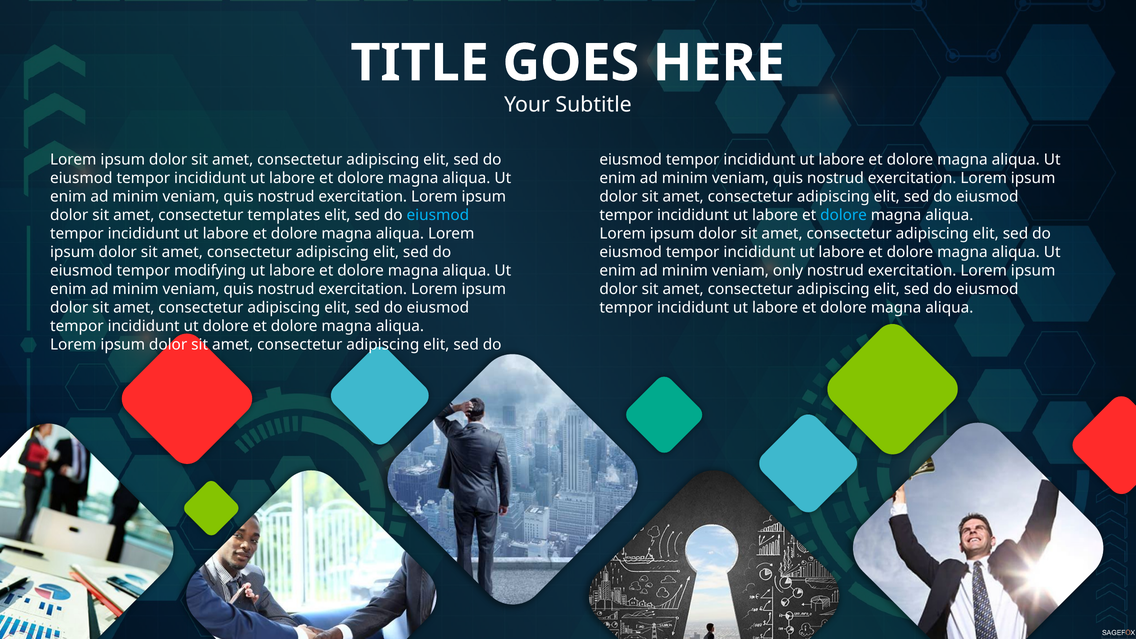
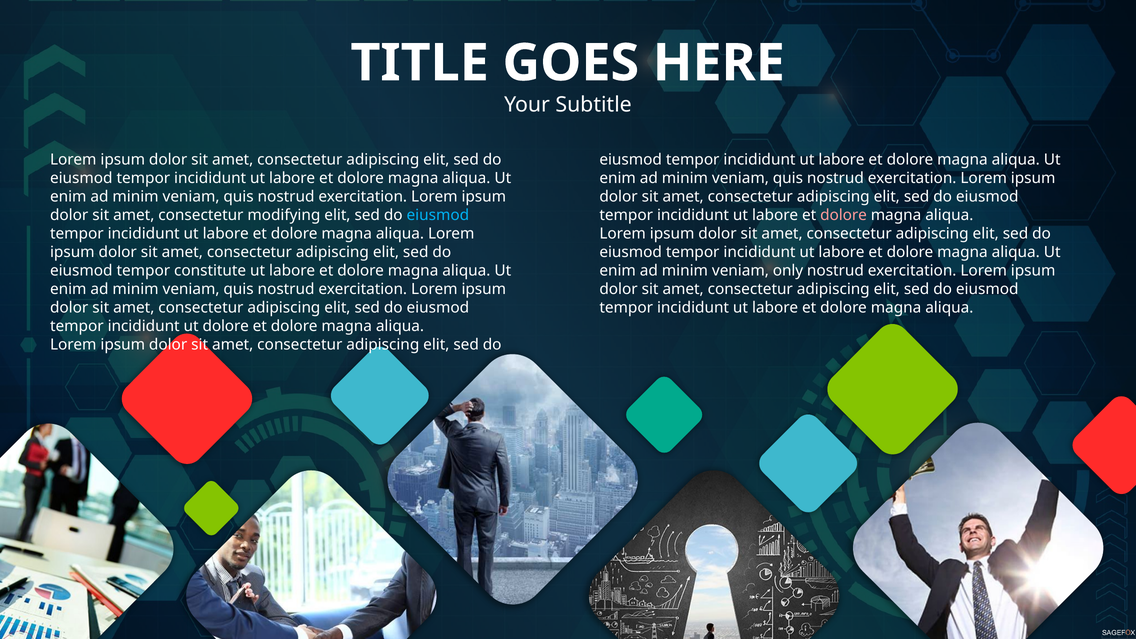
templates: templates -> modifying
dolore at (844, 215) colour: light blue -> pink
modifying: modifying -> constitute
